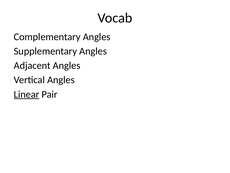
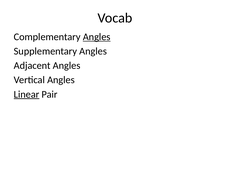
Angles at (97, 37) underline: none -> present
